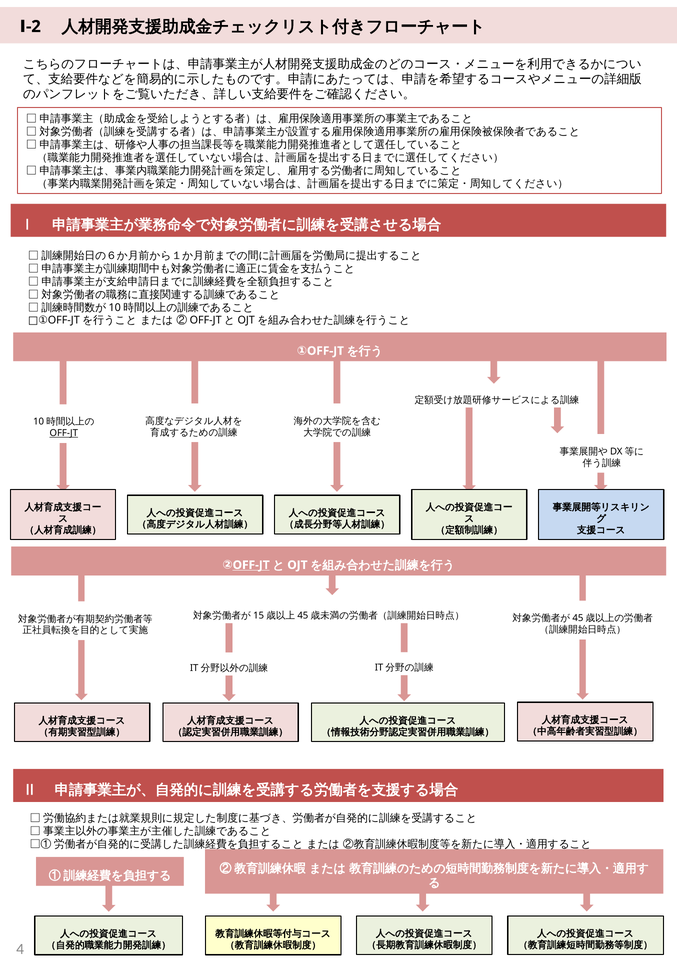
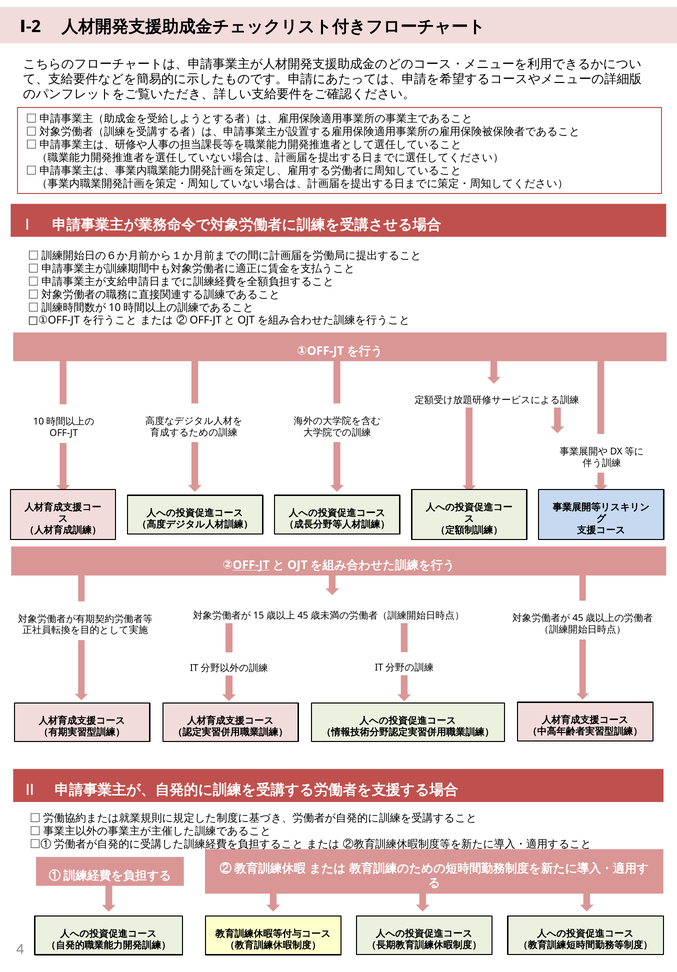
OFF-JT at (64, 433) underline: present -> none
